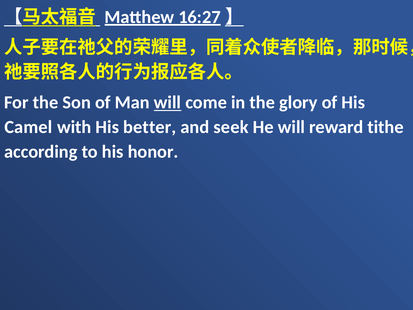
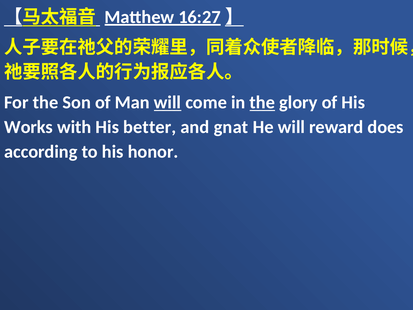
the at (262, 102) underline: none -> present
Camel: Camel -> Works
seek: seek -> gnat
tithe: tithe -> does
